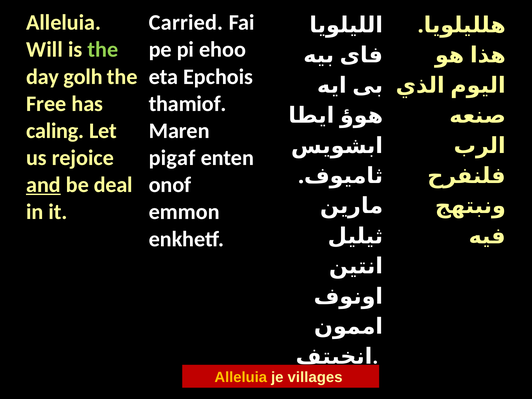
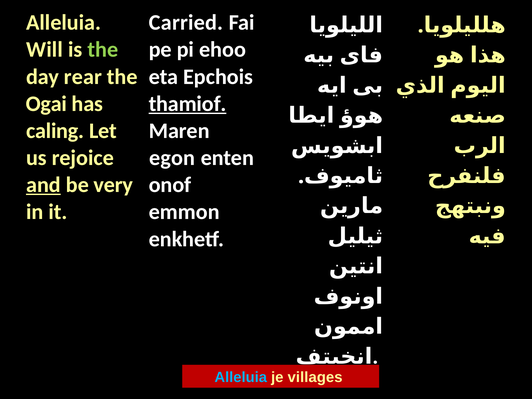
golh: golh -> rear
Free: Free -> Ogai
thamiof underline: none -> present
pigaf: pigaf -> egon
deal: deal -> very
Alleluia at (241, 377) colour: yellow -> light blue
